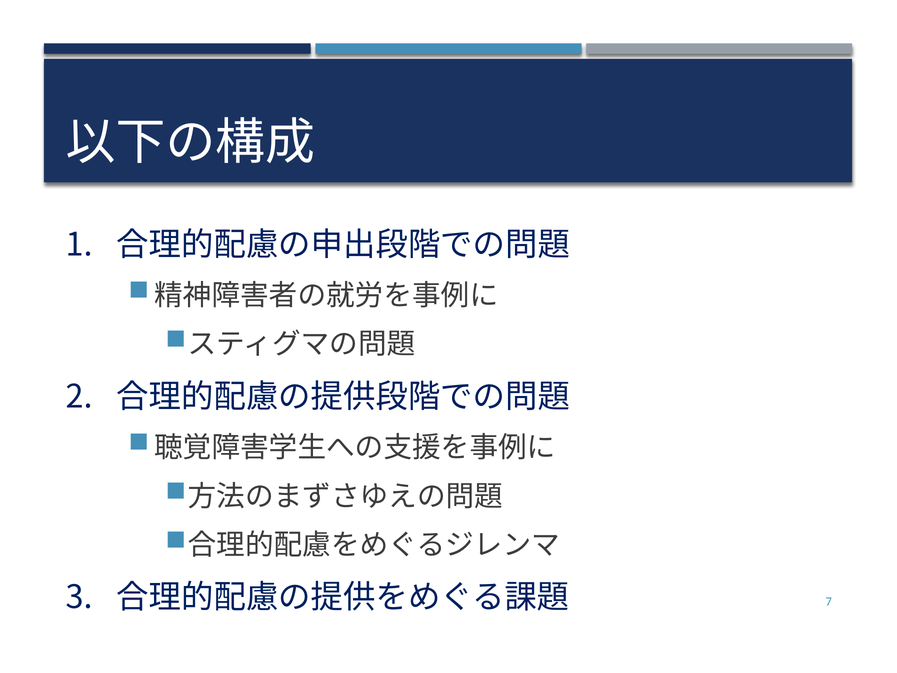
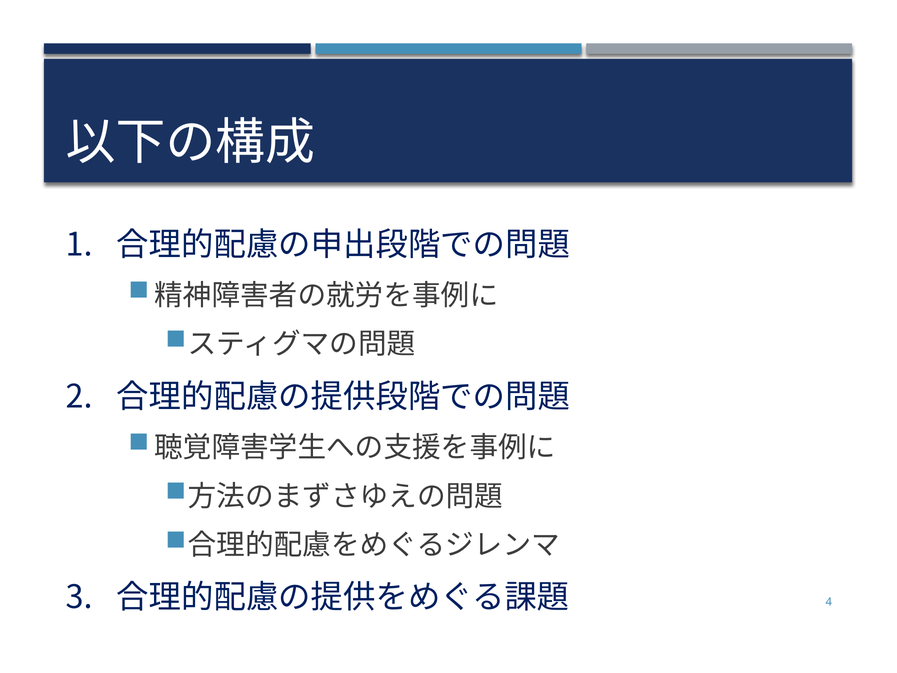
7: 7 -> 4
